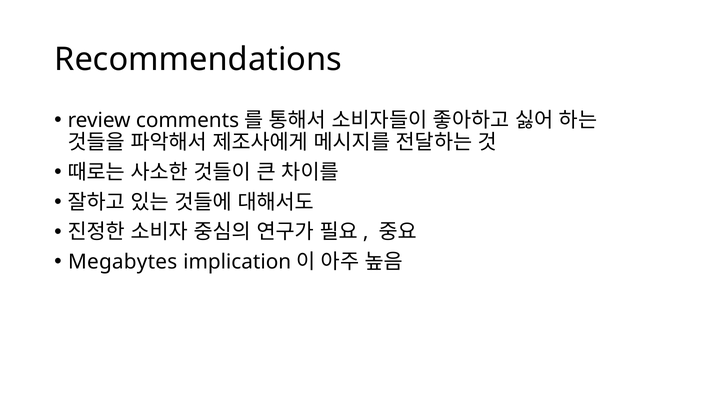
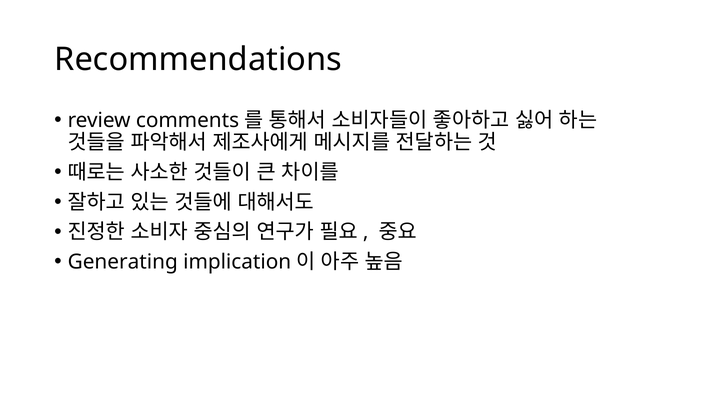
Megabytes: Megabytes -> Generating
